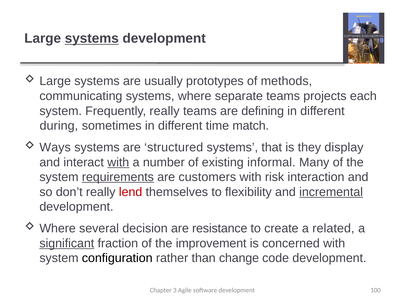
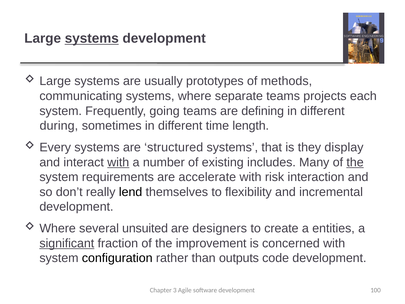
Frequently really: really -> going
match: match -> length
Ways: Ways -> Every
informal: informal -> includes
the at (355, 162) underline: none -> present
requirements underline: present -> none
customers: customers -> accelerate
lend colour: red -> black
incremental underline: present -> none
decision: decision -> unsuited
resistance: resistance -> designers
related: related -> entities
change: change -> outputs
